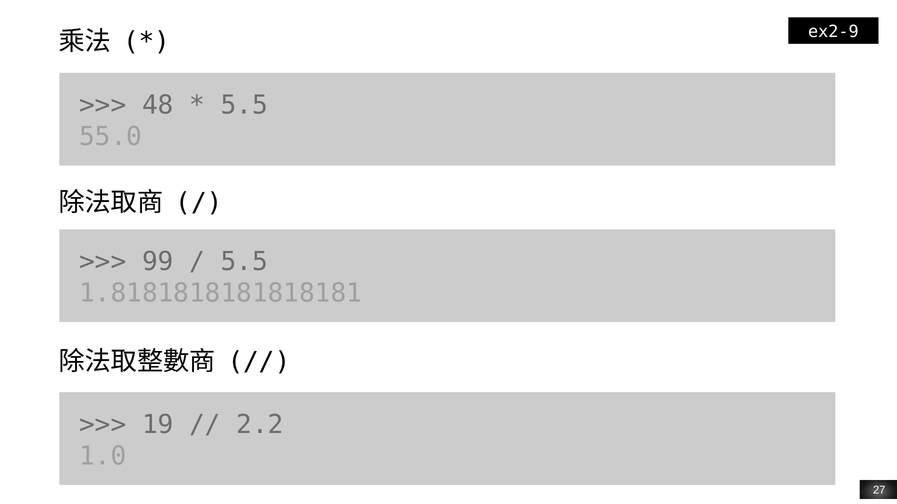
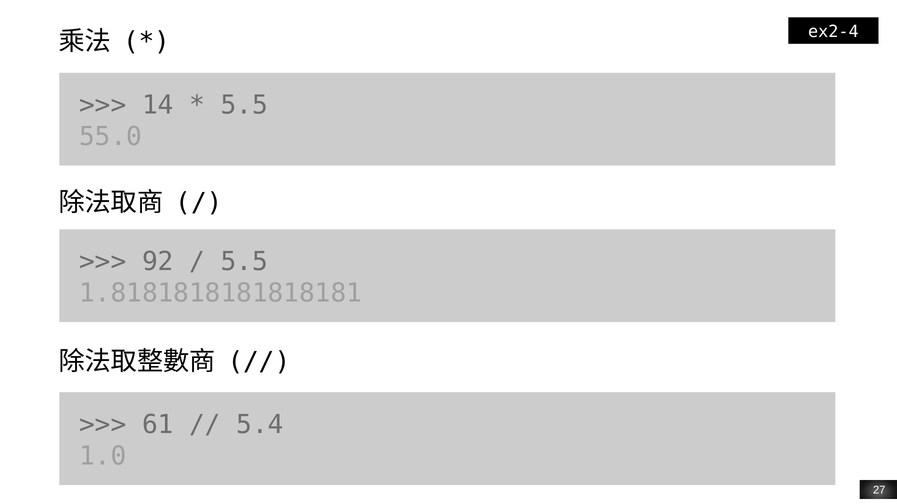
ex2-9: ex2-9 -> ex2-4
48: 48 -> 14
99: 99 -> 92
19: 19 -> 61
2.2: 2.2 -> 5.4
